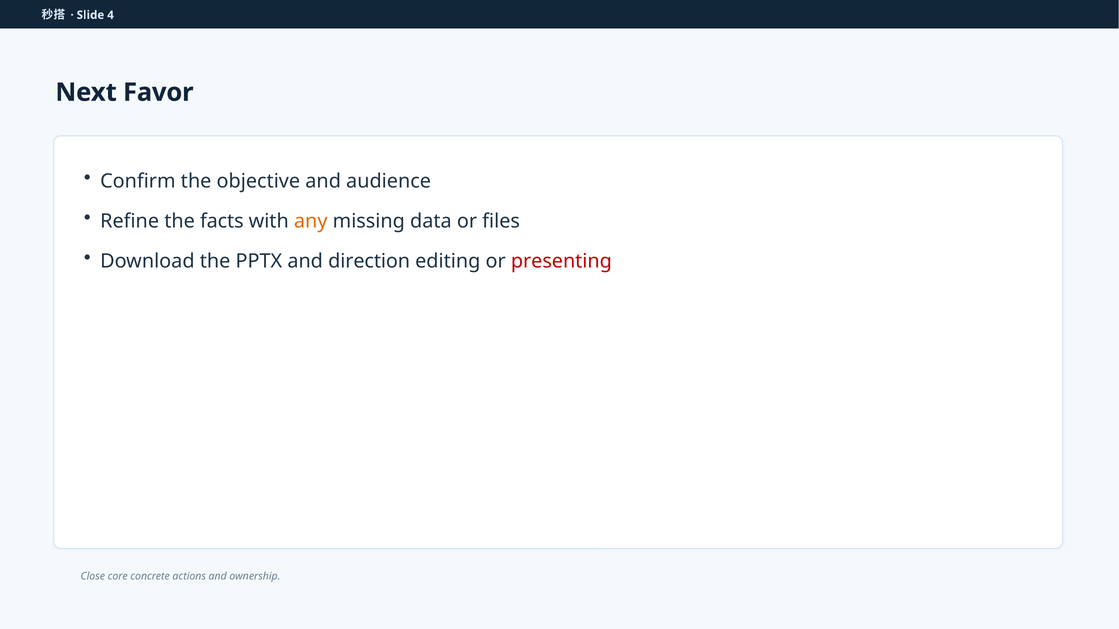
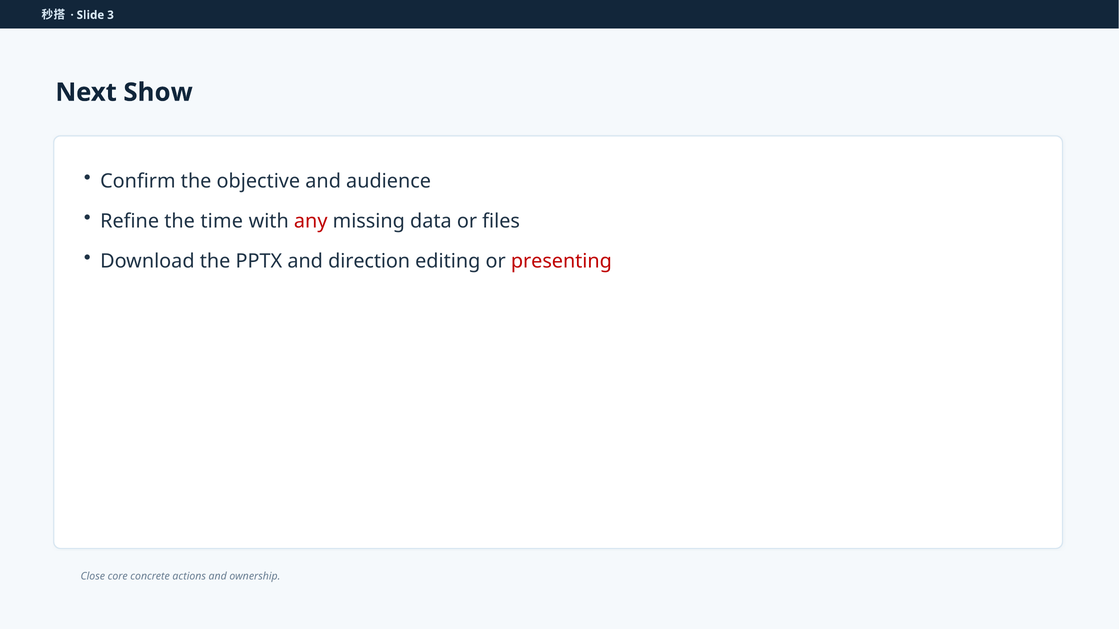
4: 4 -> 3
Favor: Favor -> Show
facts: facts -> time
any colour: orange -> red
